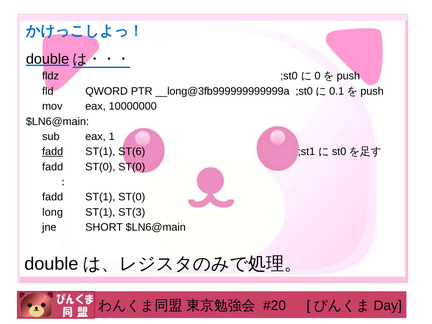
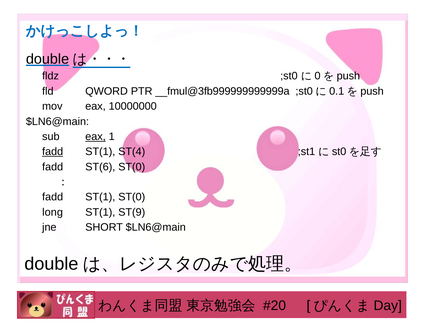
__long@3fb999999999999a: __long@3fb999999999999a -> __fmul@3fb999999999999a
eax at (96, 137) underline: none -> present
ST(6: ST(6 -> ST(4
fadd ST(0: ST(0 -> ST(6
ST(3: ST(3 -> ST(9
